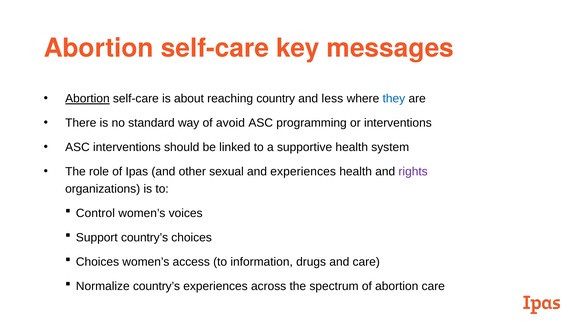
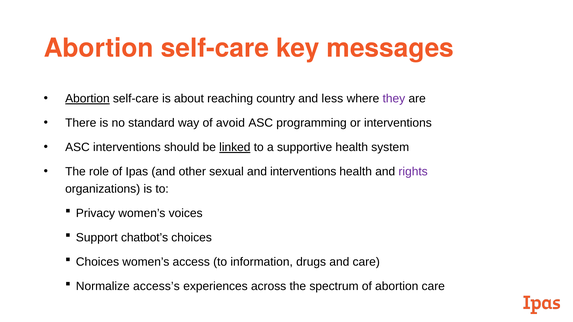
they colour: blue -> purple
linked underline: none -> present
and experiences: experiences -> interventions
Control: Control -> Privacy
Support country’s: country’s -> chatbot’s
Normalize country’s: country’s -> access’s
